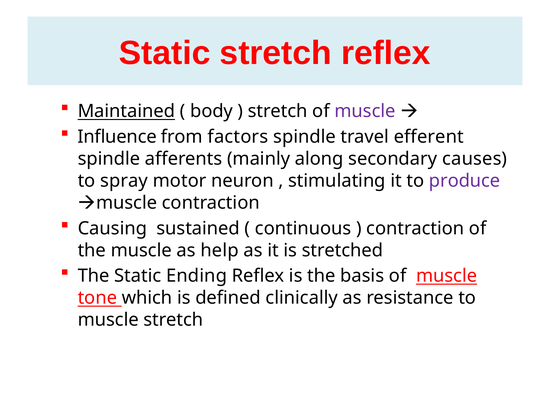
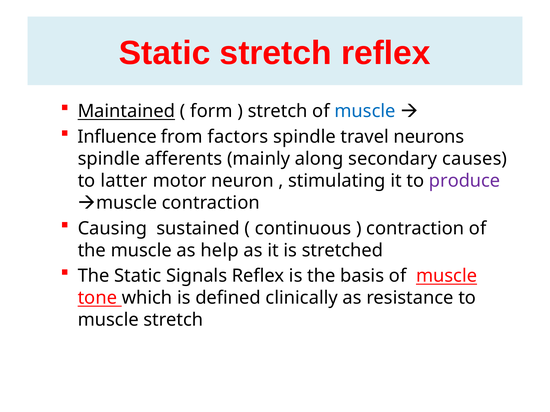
body: body -> form
muscle at (365, 111) colour: purple -> blue
efferent: efferent -> neurons
spray: spray -> latter
Ending: Ending -> Signals
